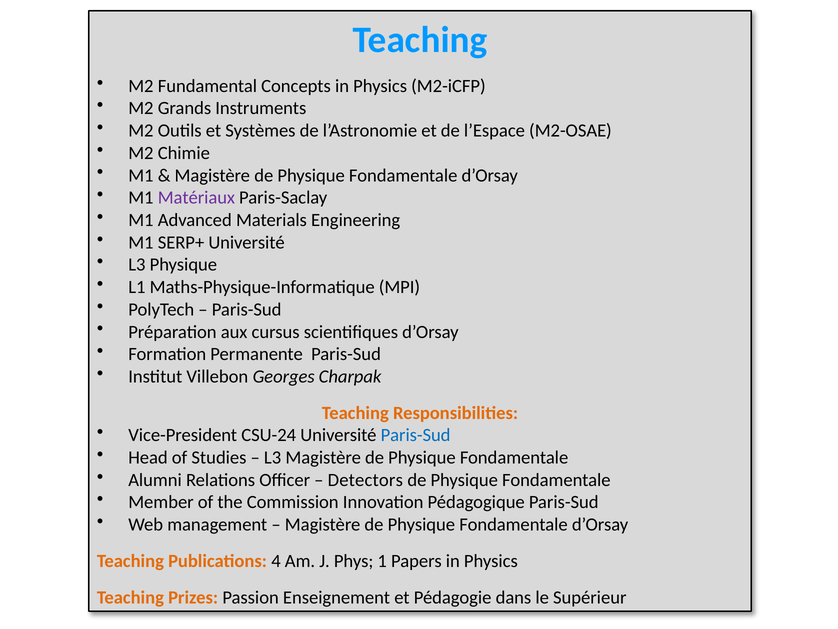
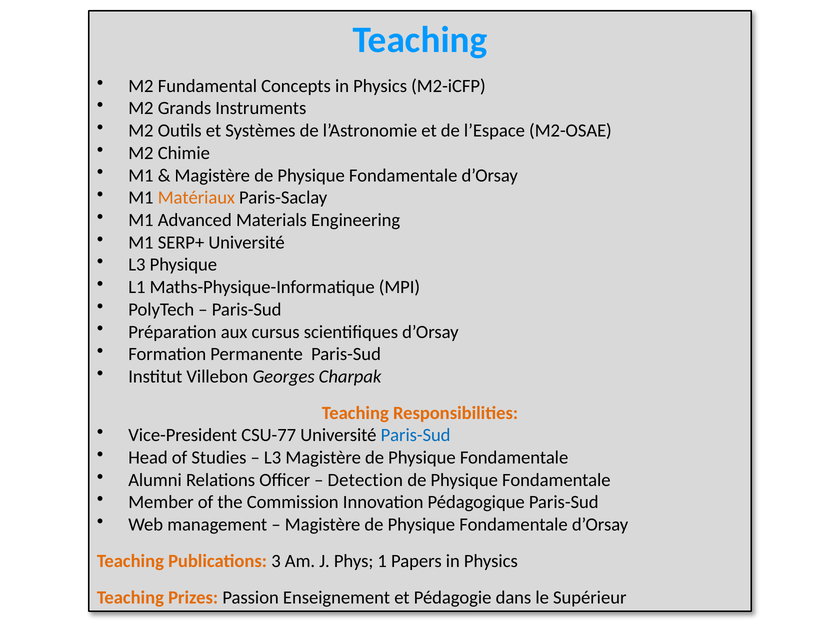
Matériaux colour: purple -> orange
CSU-24: CSU-24 -> CSU-77
Detectors: Detectors -> Detection
4: 4 -> 3
